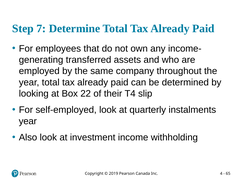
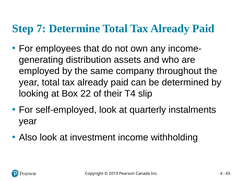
transferred: transferred -> distribution
